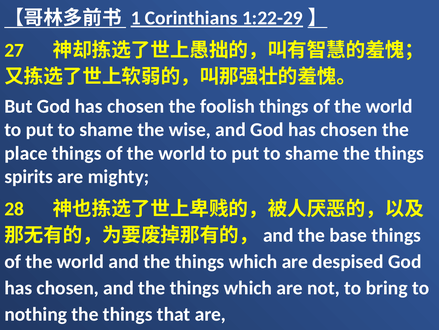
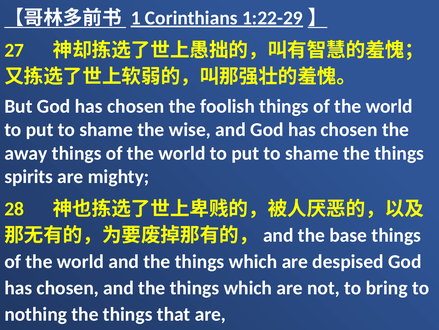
place: place -> away
